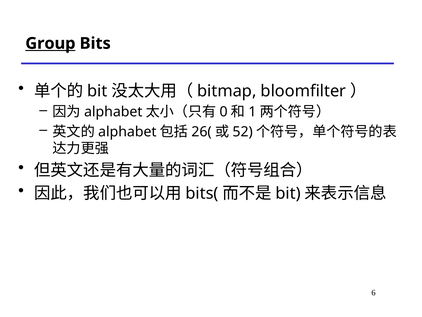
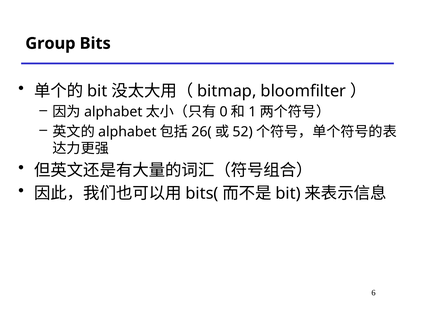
Group underline: present -> none
